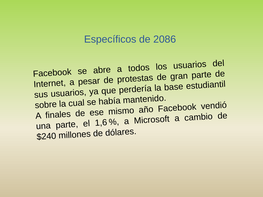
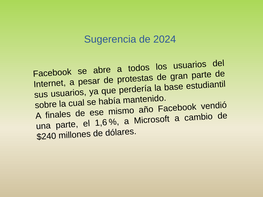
Específicos: Específicos -> Sugerencia
2086: 2086 -> 2024
